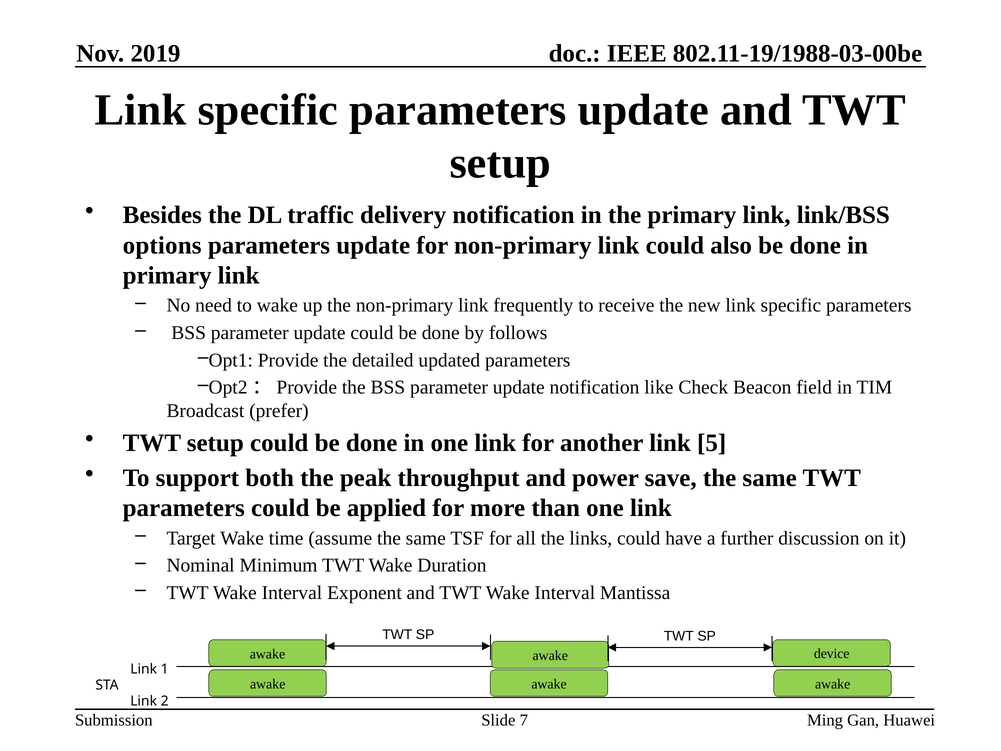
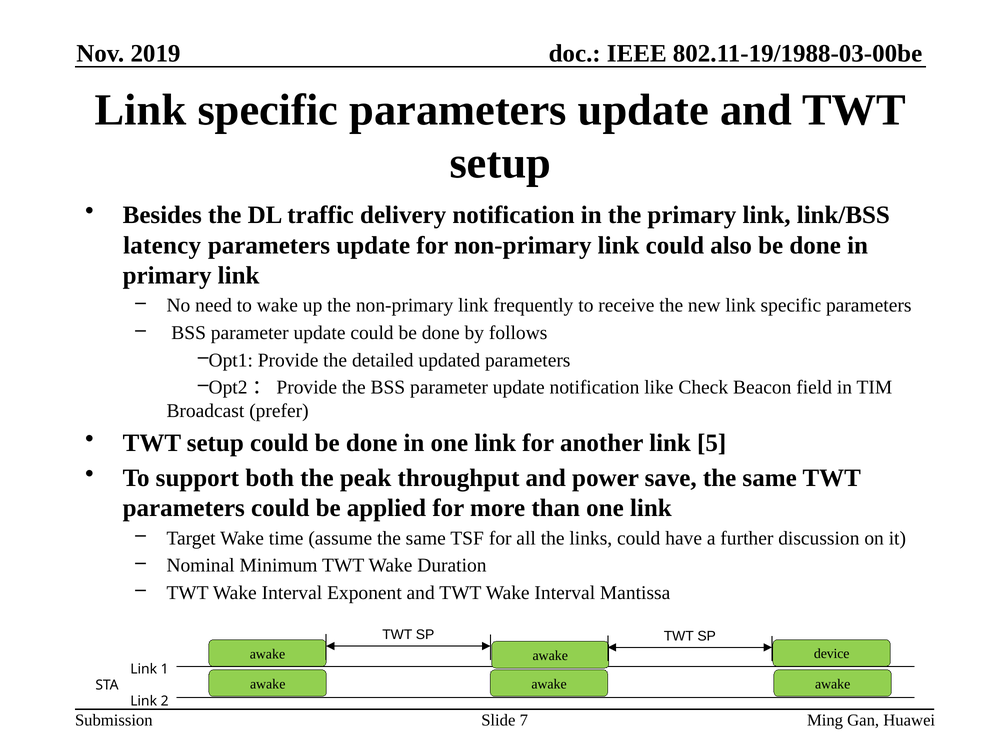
options: options -> latency
